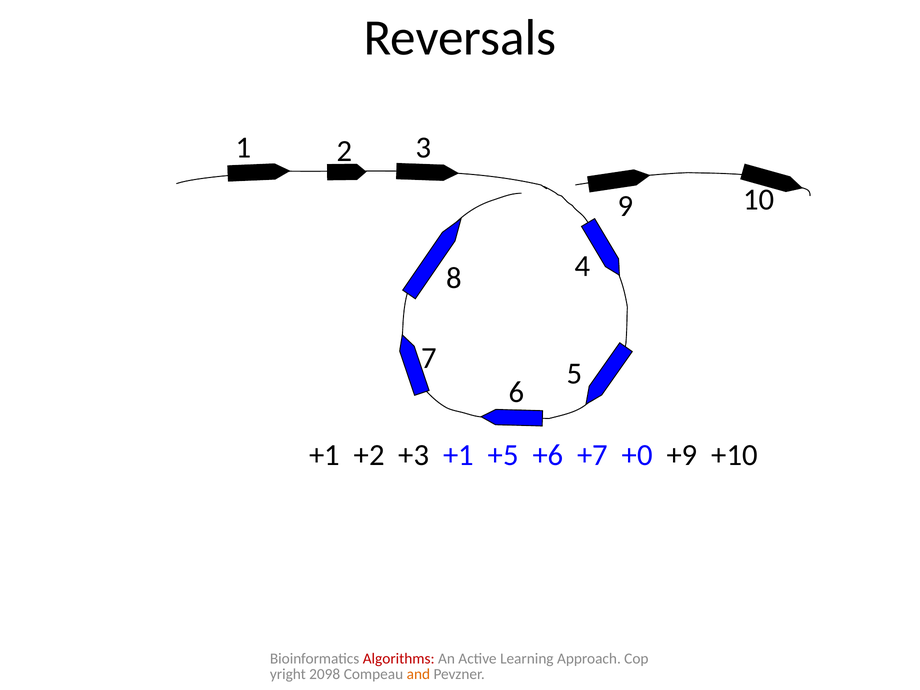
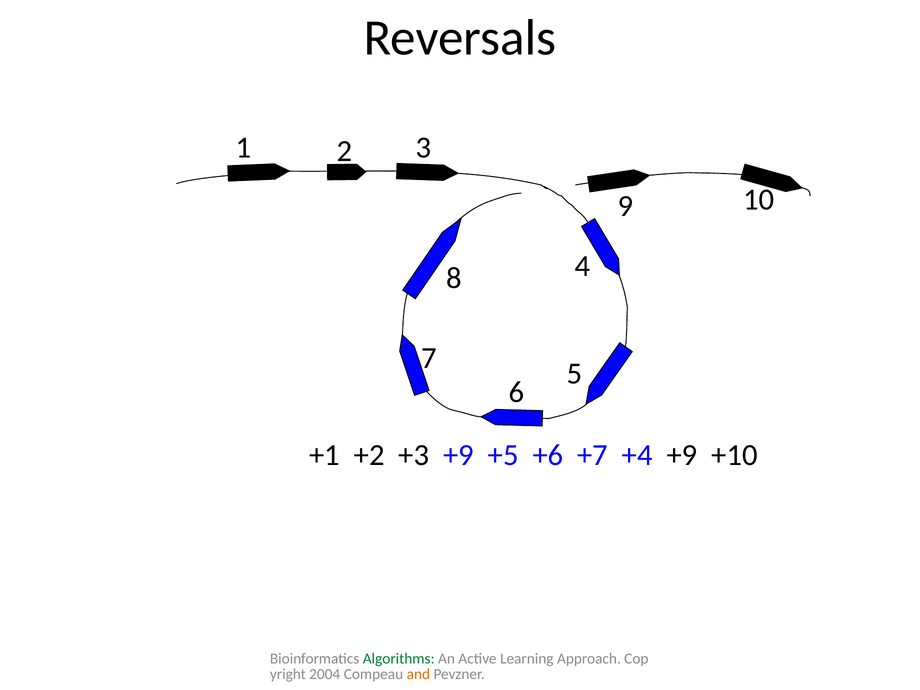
+3 +1: +1 -> +9
+0: +0 -> +4
Algorithms colour: red -> green
2098: 2098 -> 2004
